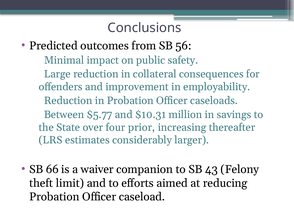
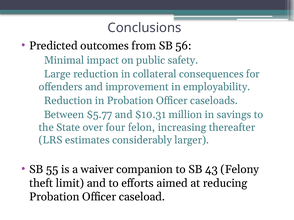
prior: prior -> felon
66: 66 -> 55
